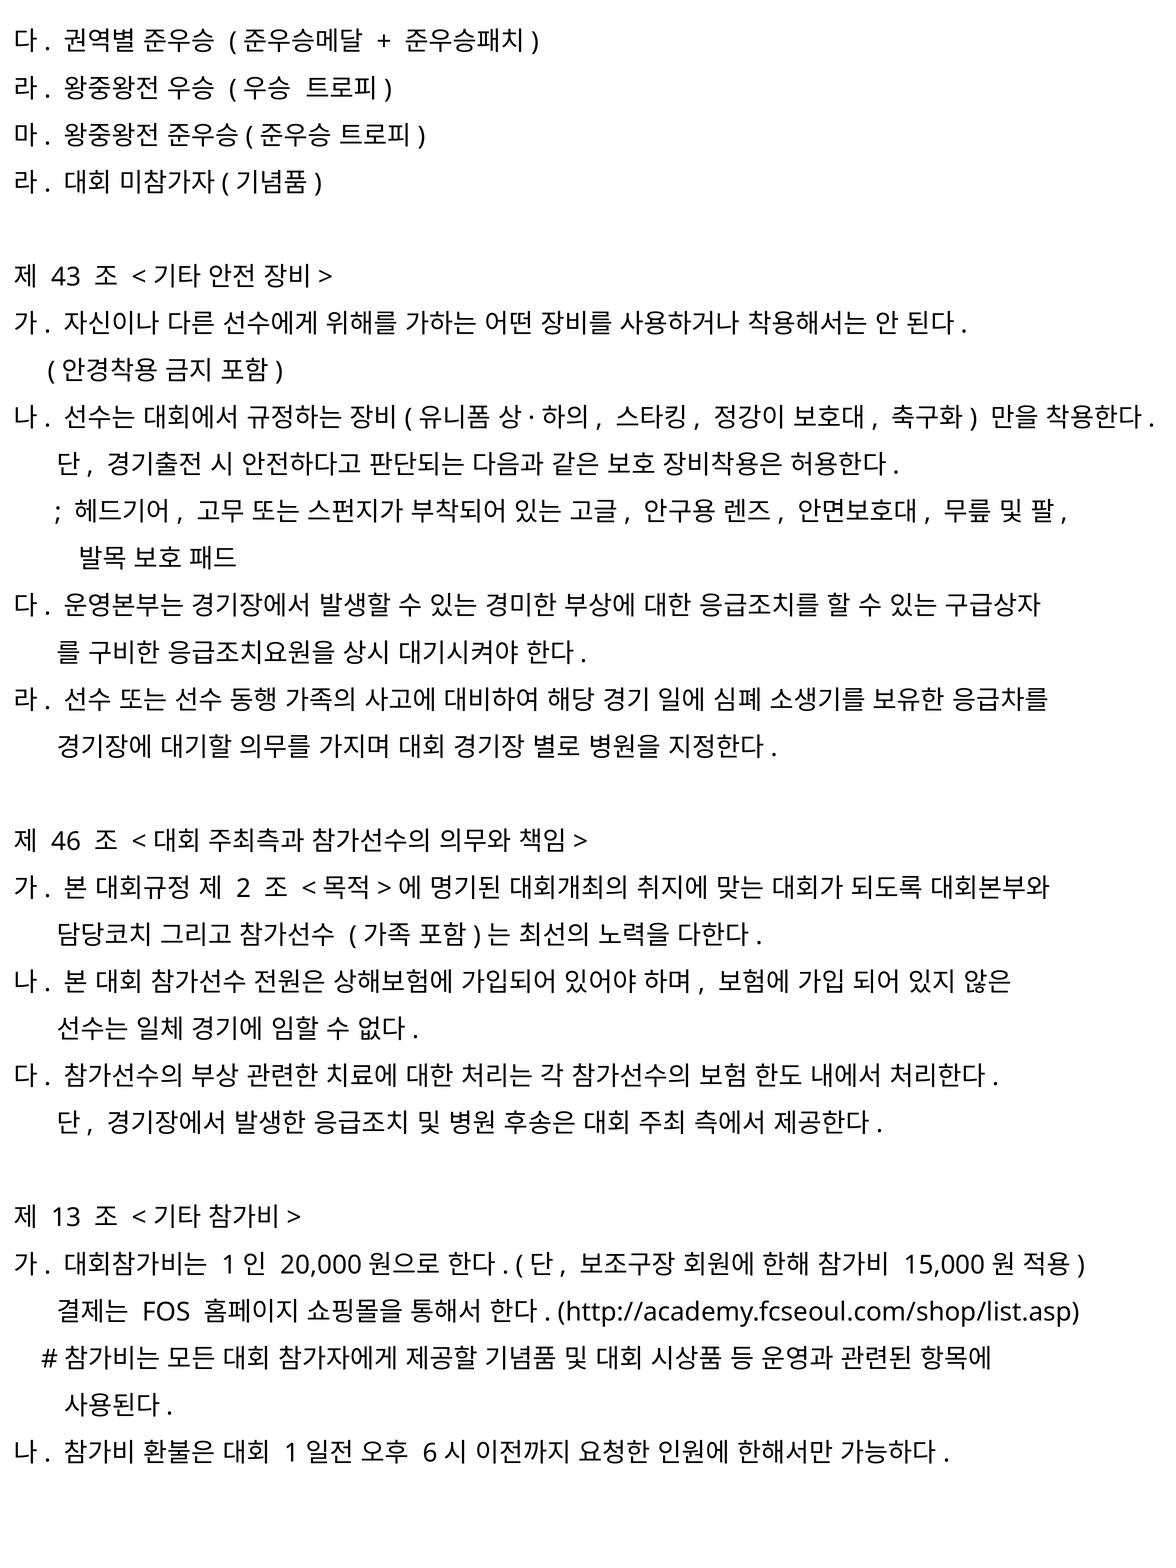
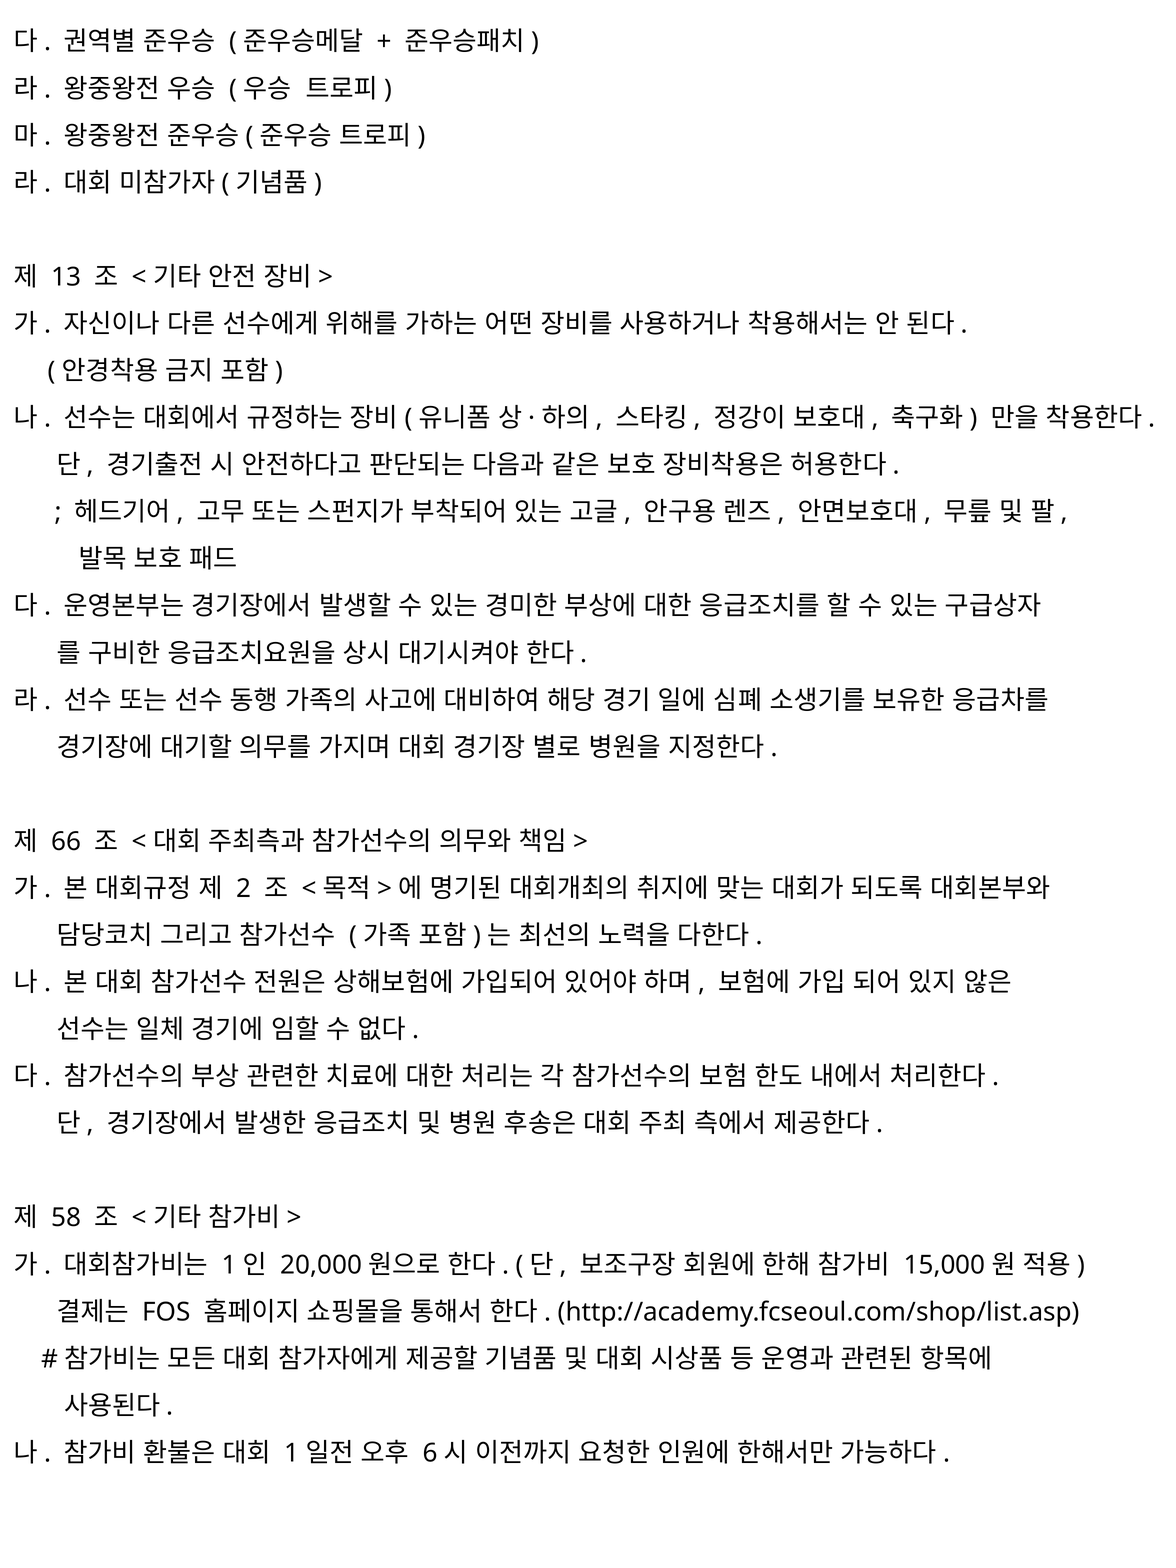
43: 43 -> 13
46: 46 -> 66
13: 13 -> 58
